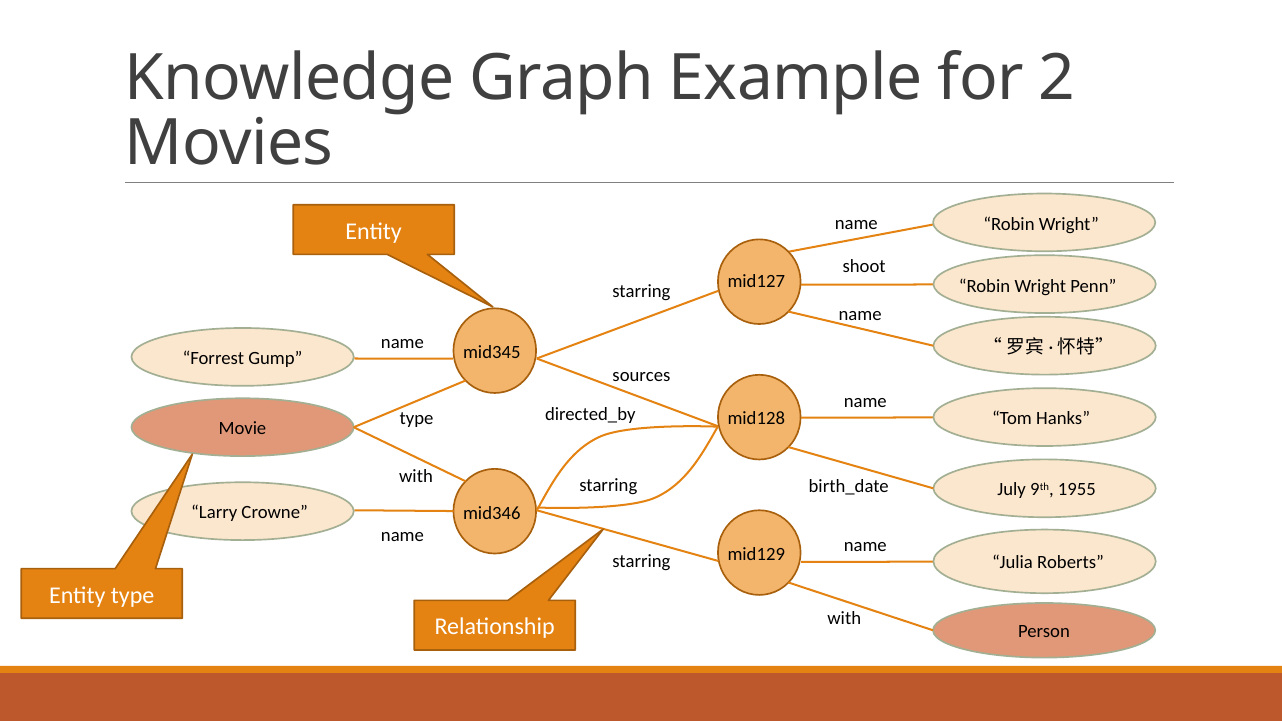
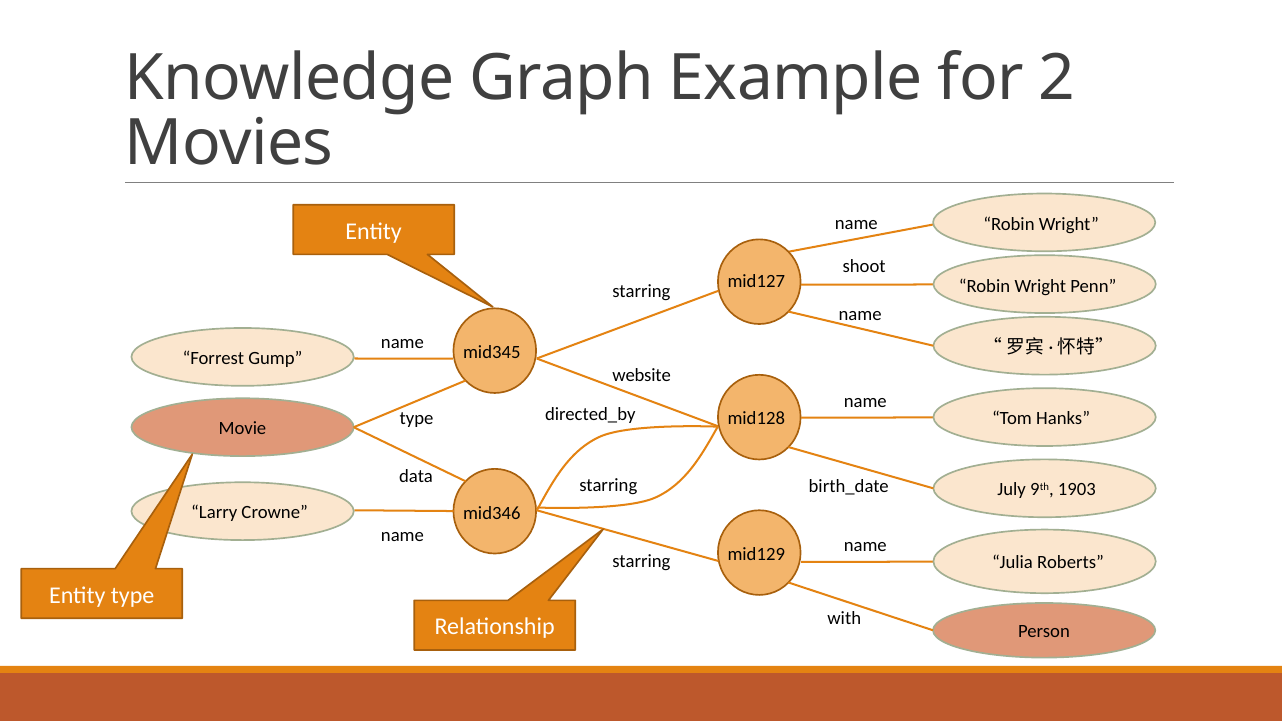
sources: sources -> website
with at (416, 476): with -> data
1955: 1955 -> 1903
